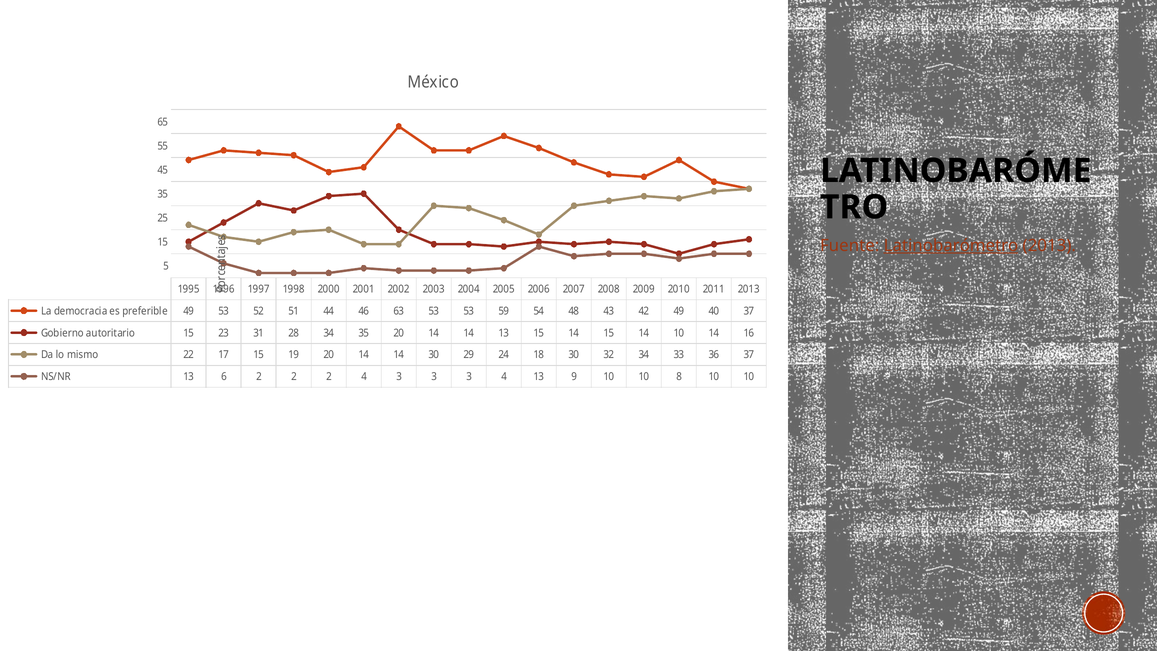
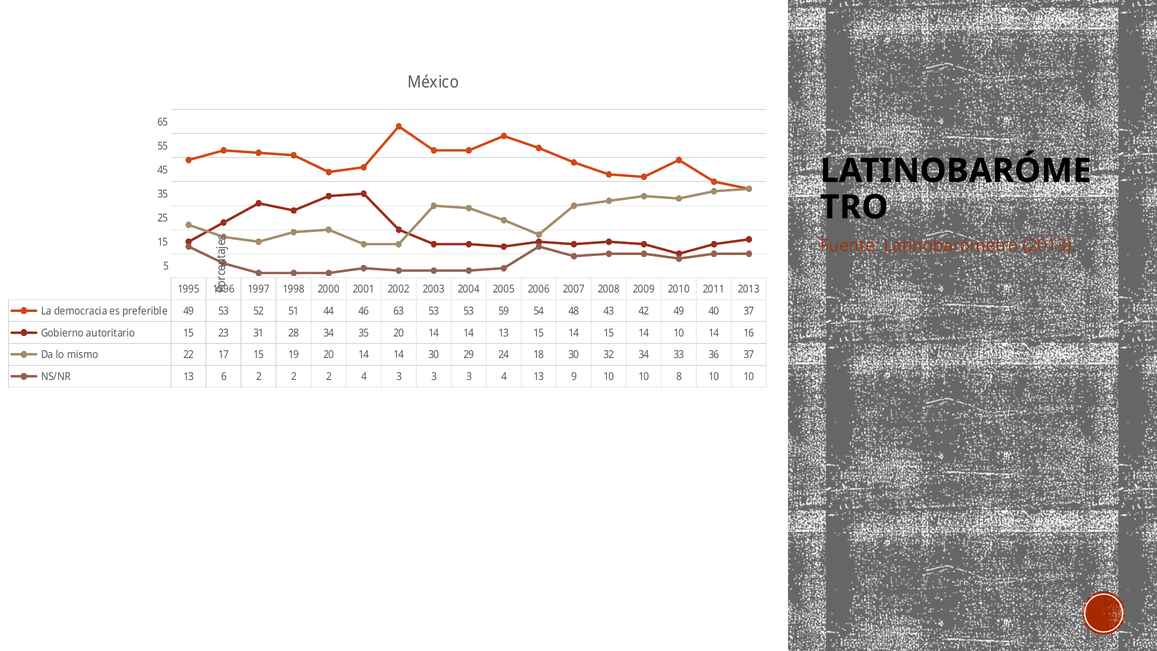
Latinobarómetro underline: present -> none
